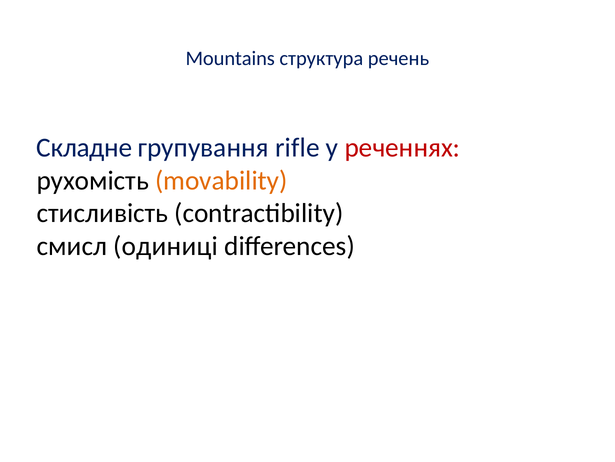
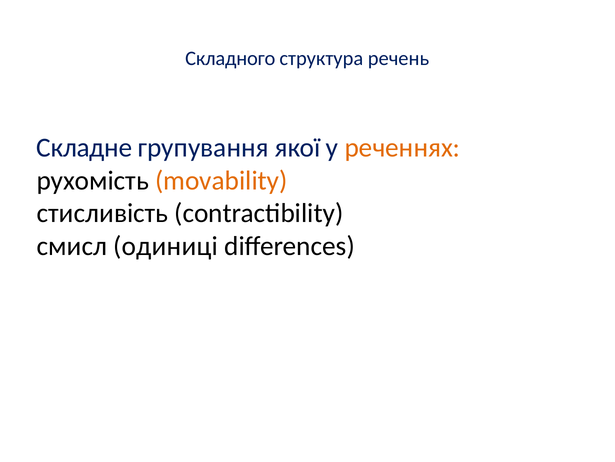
Mountains: Mountains -> Складного
rifle: rifle -> якої
реченнях colour: red -> orange
